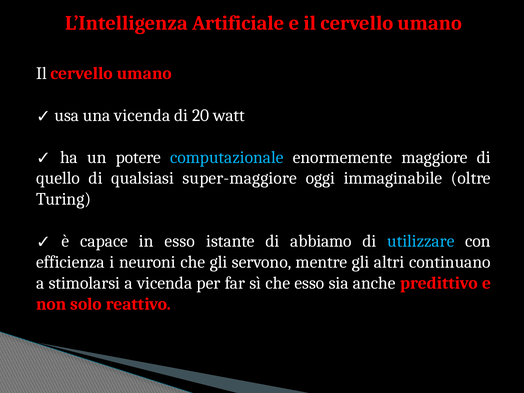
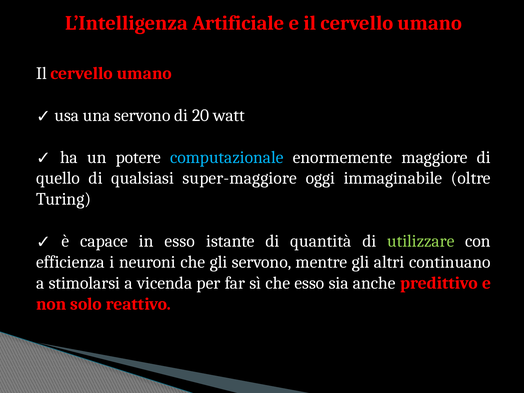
una vicenda: vicenda -> servono
abbiamo: abbiamo -> quantità
utilizzare colour: light blue -> light green
